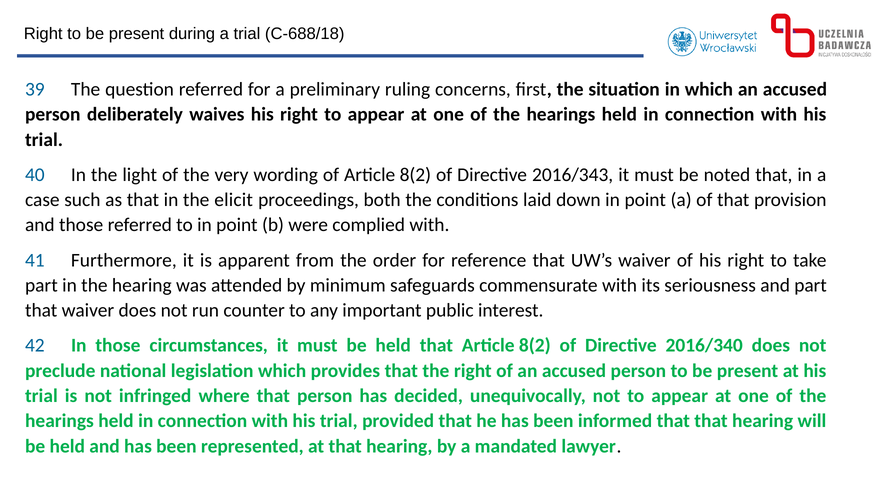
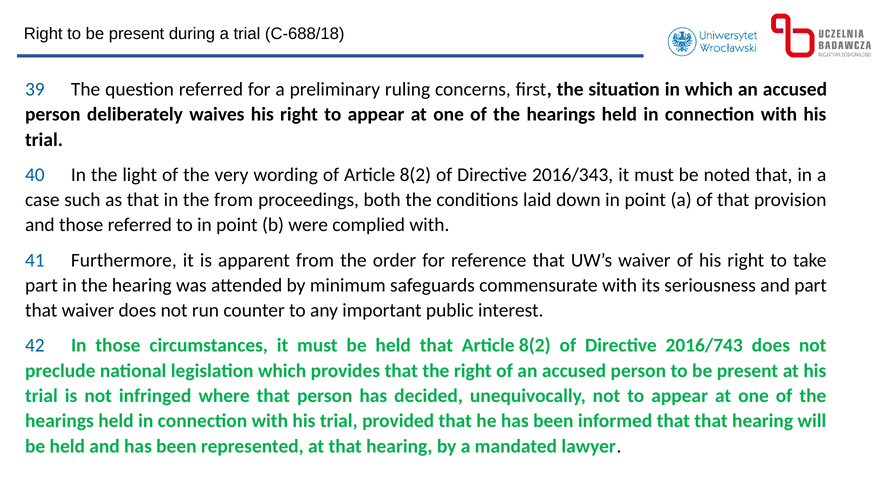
the elicit: elicit -> from
2016/340: 2016/340 -> 2016/743
